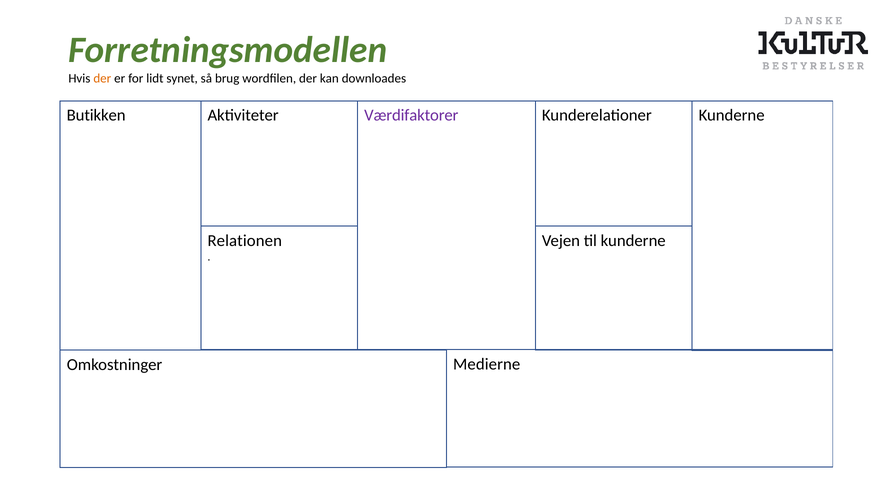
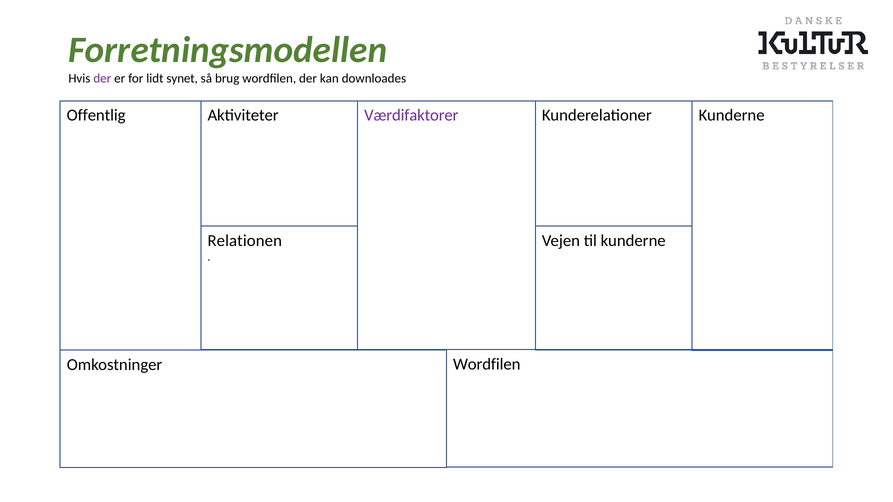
der at (102, 79) colour: orange -> purple
Butikken: Butikken -> Offentlig
Omkostninger Medierne: Medierne -> Wordfilen
